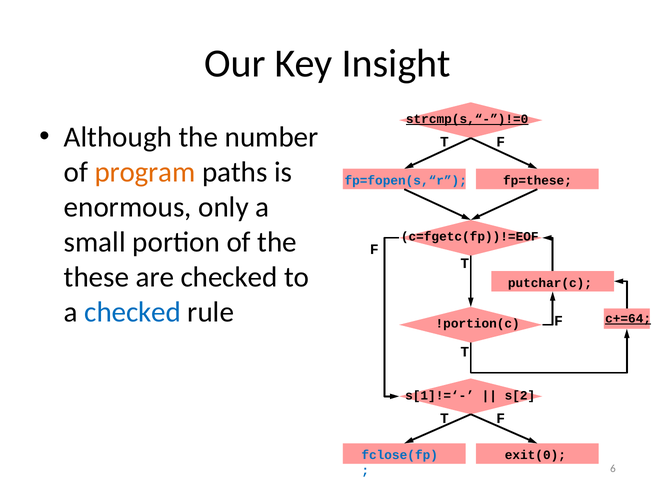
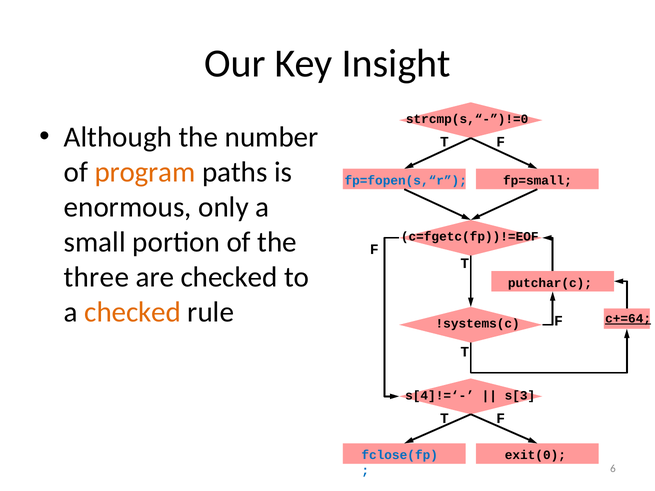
strcmp(s,“-”)!=0 underline: present -> none
fp=these: fp=these -> fp=small
these: these -> three
checked at (133, 312) colour: blue -> orange
!portion(c: !portion(c -> !systems(c
s[1]!=‘-: s[1]!=‘- -> s[4]!=‘-
s[2: s[2 -> s[3
